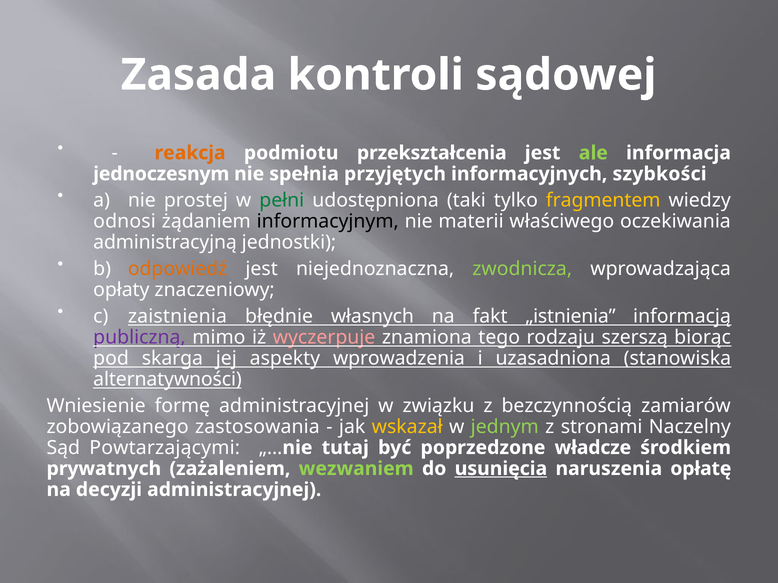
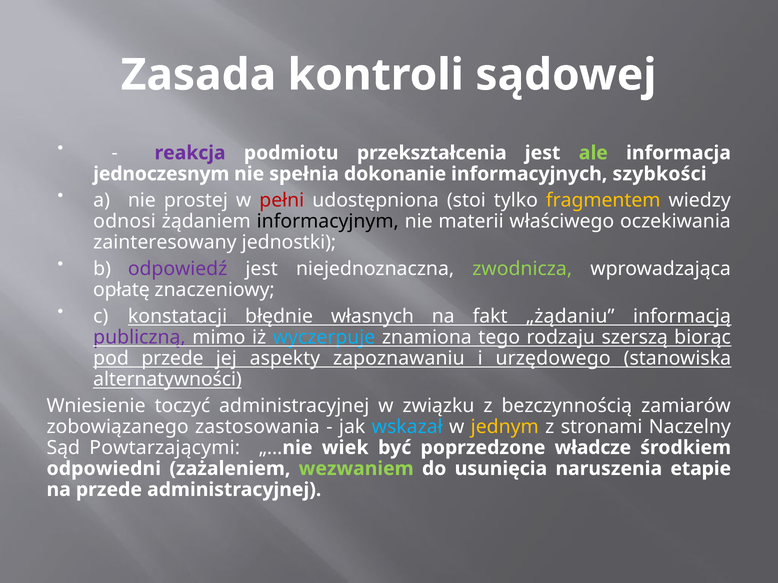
reakcja colour: orange -> purple
przyjętych: przyjętych -> dokonanie
pełni colour: green -> red
taki: taki -> stoi
administracyjną: administracyjną -> zainteresowany
odpowiedź colour: orange -> purple
opłaty: opłaty -> opłatę
zaistnienia: zaistnienia -> konstatacji
„istnienia: „istnienia -> „żądaniu
wyczerpuje colour: pink -> light blue
pod skarga: skarga -> przede
wprowadzenia: wprowadzenia -> zapoznawaniu
uzasadniona: uzasadniona -> urzędowego
formę: formę -> toczyć
wskazał colour: yellow -> light blue
jednym colour: light green -> yellow
tutaj: tutaj -> wiek
prywatnych: prywatnych -> odpowiedni
usunięcia underline: present -> none
opłatę: opłatę -> etapie
na decyzji: decyzji -> przede
